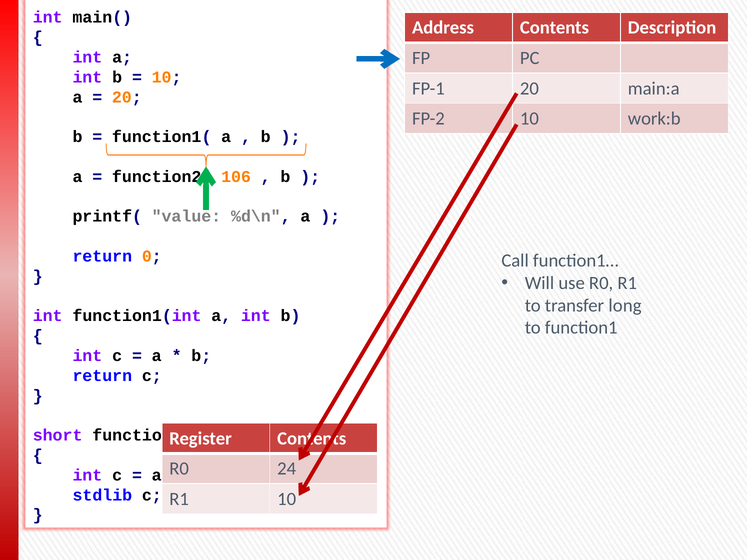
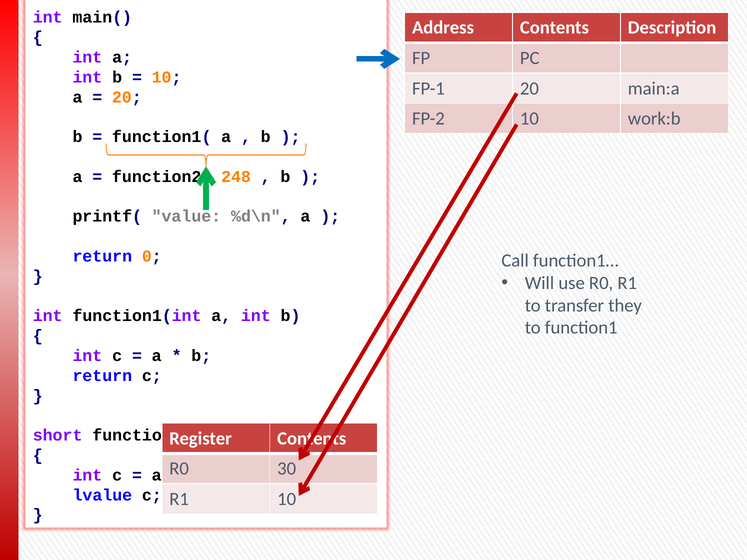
106: 106 -> 248
long: long -> they
24: 24 -> 30
stdlib: stdlib -> lvalue
